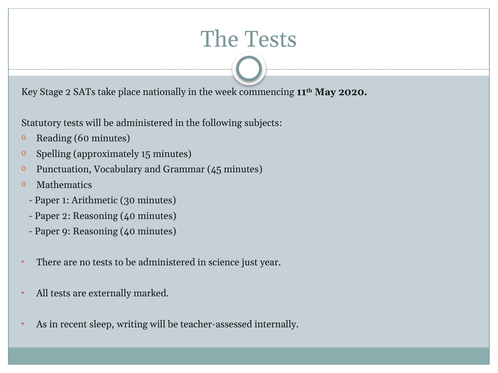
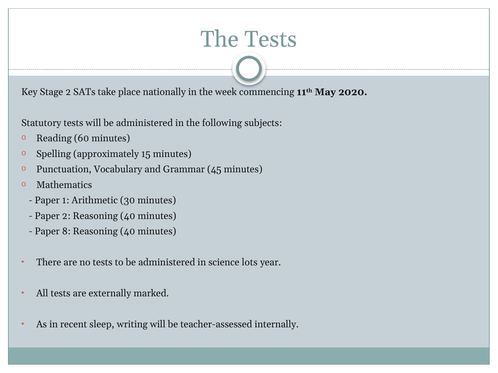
9: 9 -> 8
just: just -> lots
